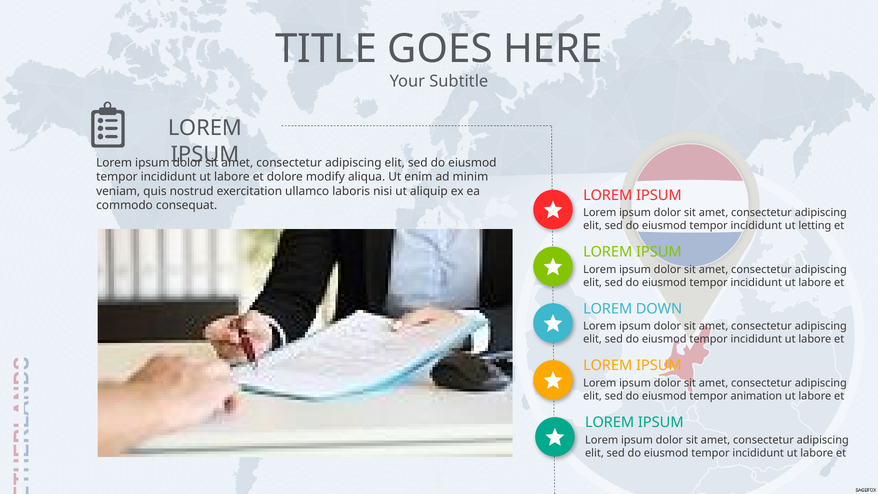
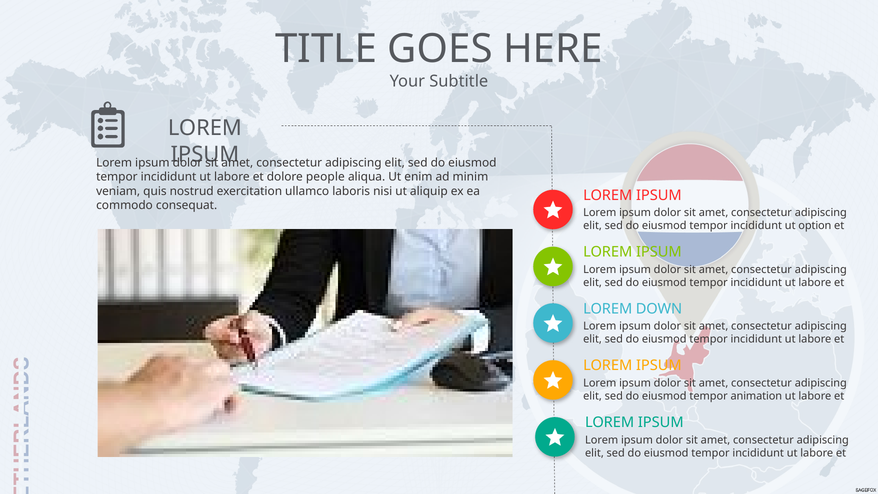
modify: modify -> people
letting: letting -> option
